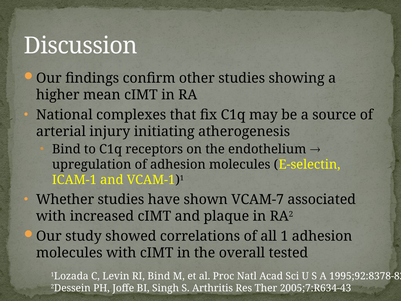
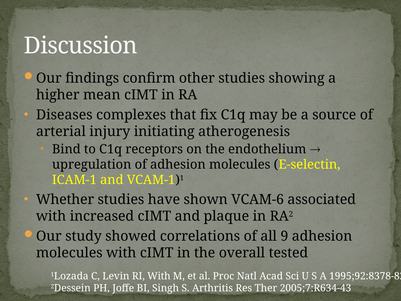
National: National -> Diseases
VCAM-7: VCAM-7 -> VCAM-6
1: 1 -> 9
RI Bind: Bind -> With
